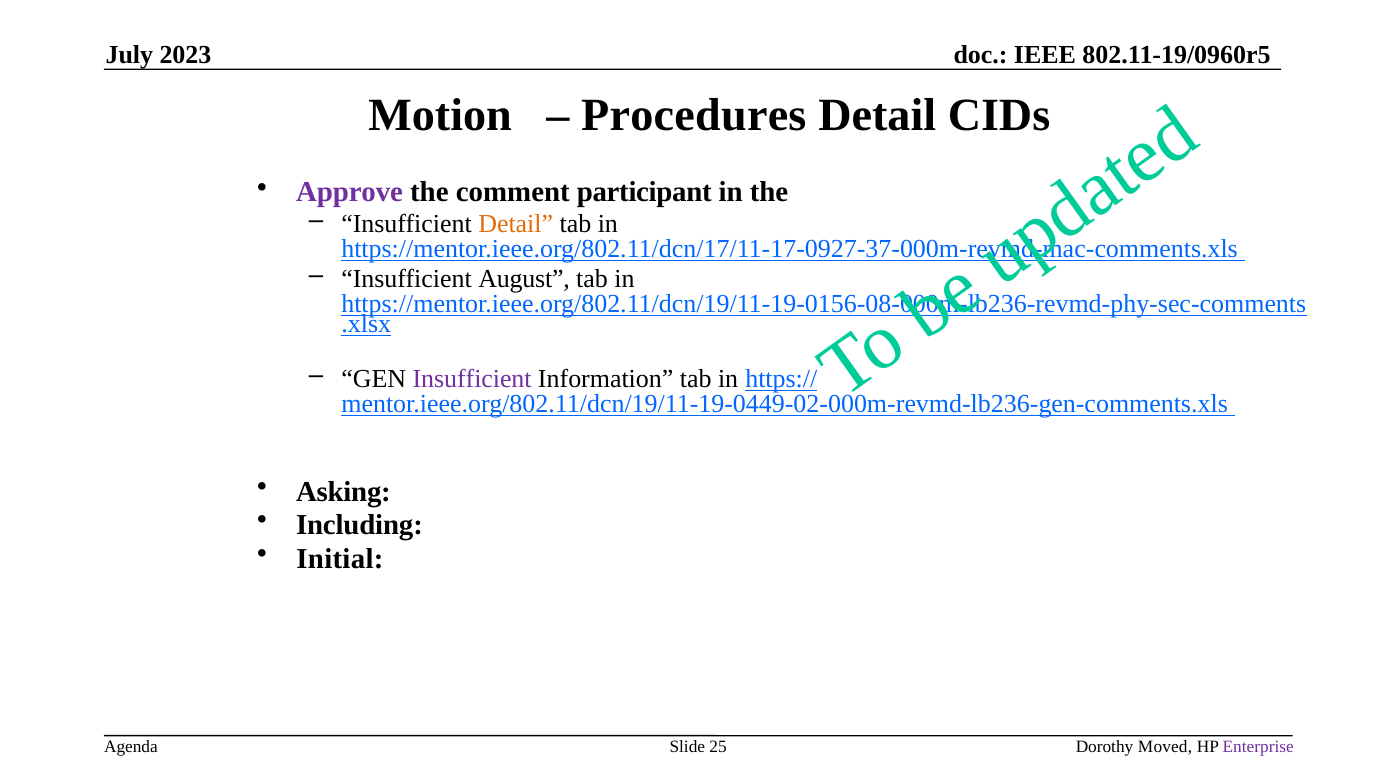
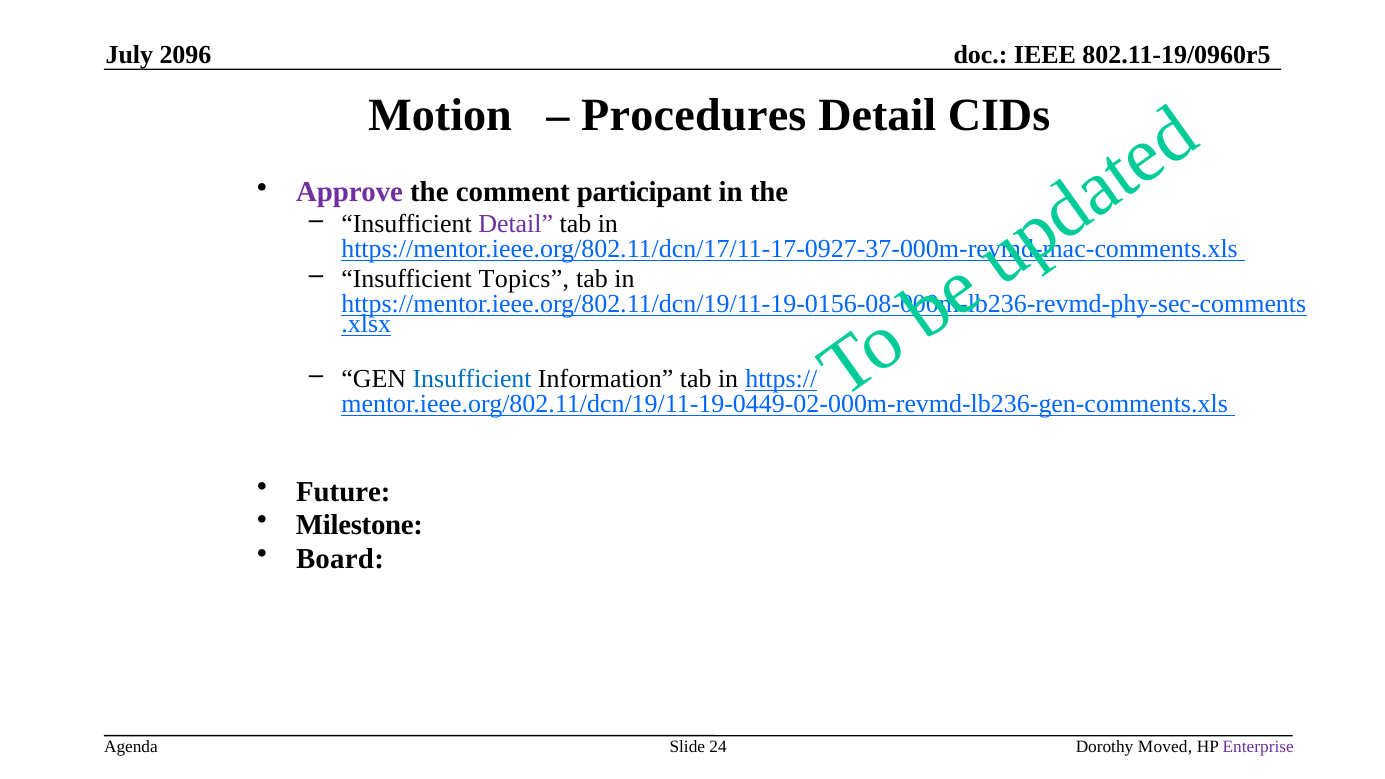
2023: 2023 -> 2096
Detail at (516, 224) colour: orange -> purple
August: August -> Topics
Insufficient at (472, 379) colour: purple -> blue
Asking: Asking -> Future
Including: Including -> Milestone
Initial: Initial -> Board
25: 25 -> 24
